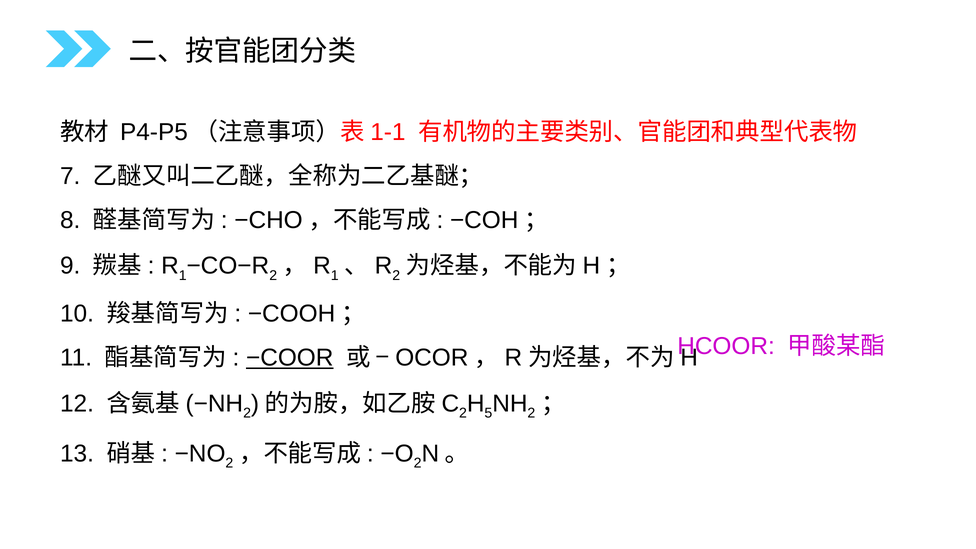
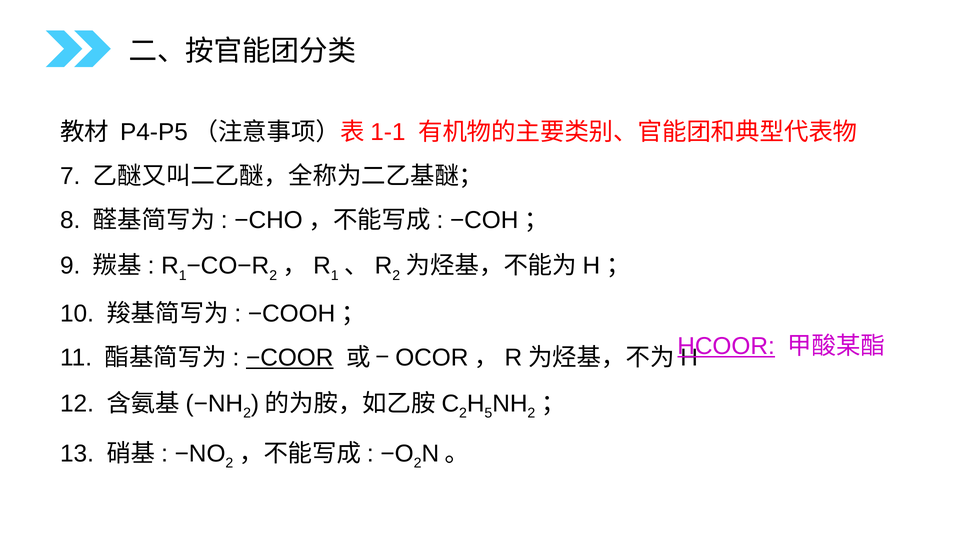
HCOOR underline: none -> present
